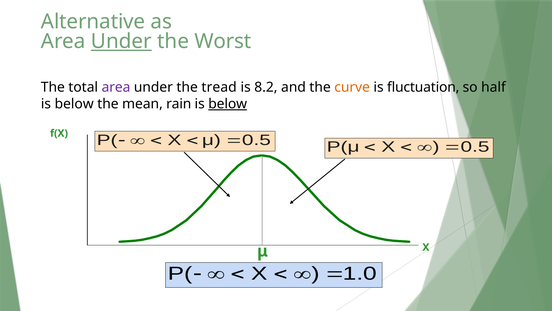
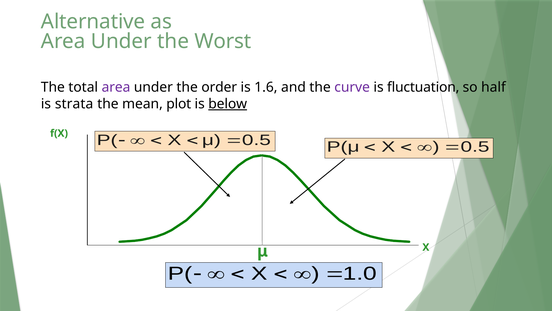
Under at (121, 41) underline: present -> none
tread: tread -> order
8.2: 8.2 -> 1.6
curve colour: orange -> purple
below at (74, 104): below -> strata
rain: rain -> plot
